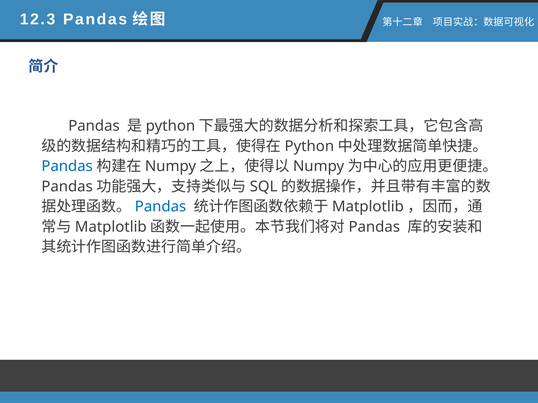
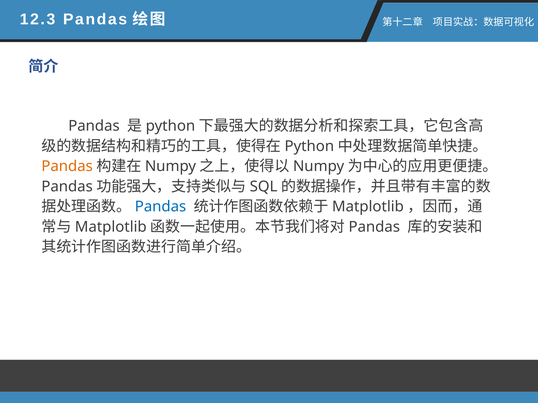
Pandas at (67, 167) colour: blue -> orange
